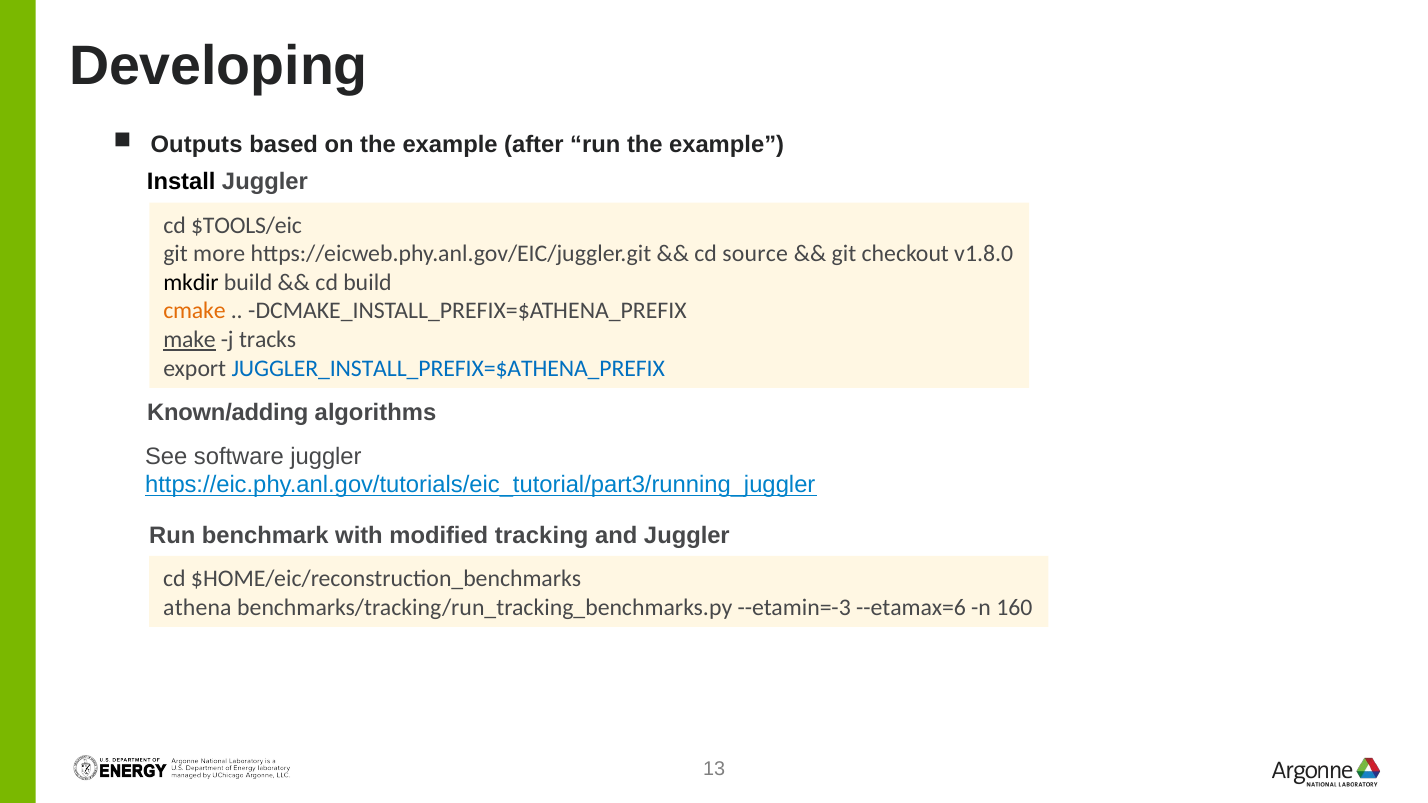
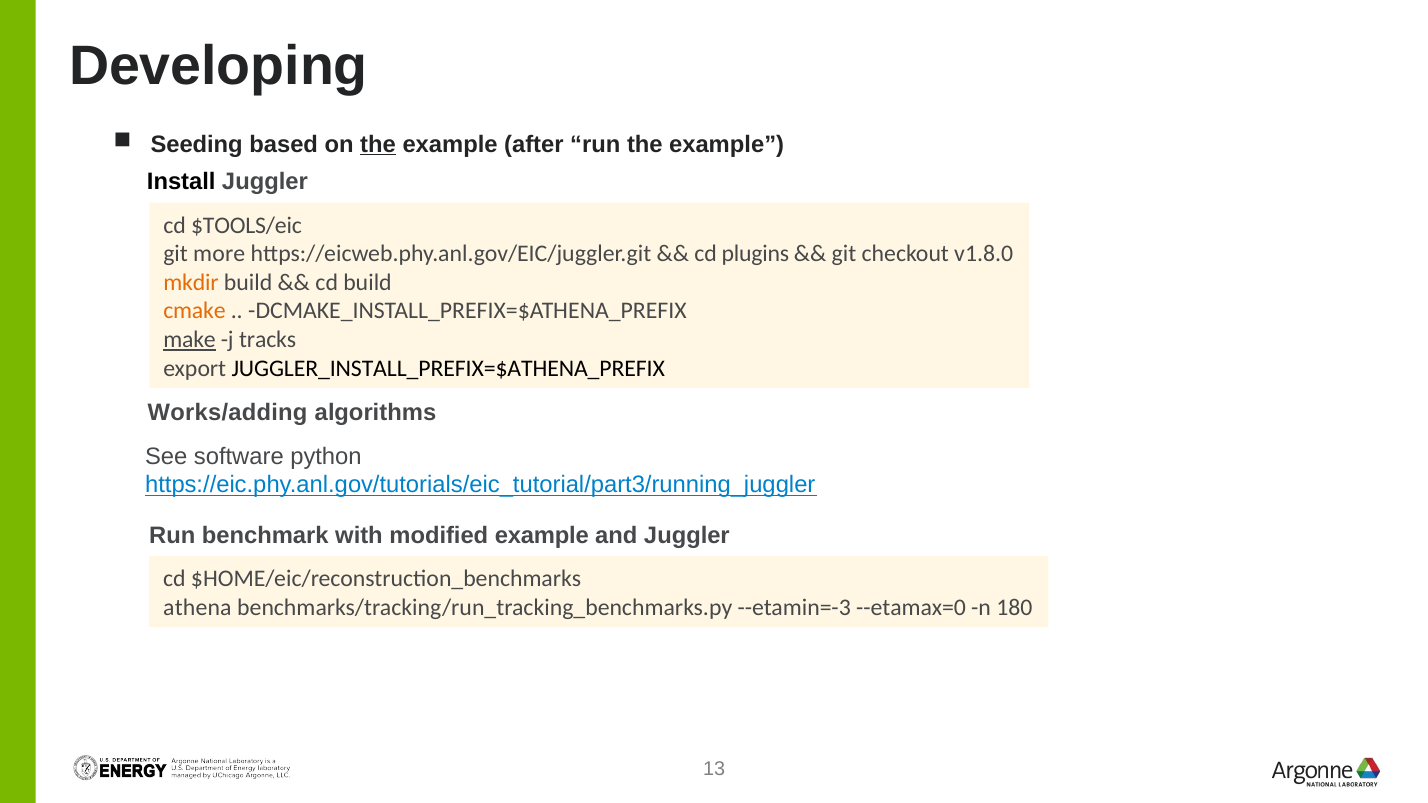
Outputs: Outputs -> Seeding
the at (378, 144) underline: none -> present
source: source -> plugins
mkdir colour: black -> orange
JUGGLER_INSTALL_PREFIX=$ATHENA_PREFIX colour: blue -> black
Known/adding: Known/adding -> Works/adding
software juggler: juggler -> python
modified tracking: tracking -> example
--etamax=6: --etamax=6 -> --etamax=0
160: 160 -> 180
